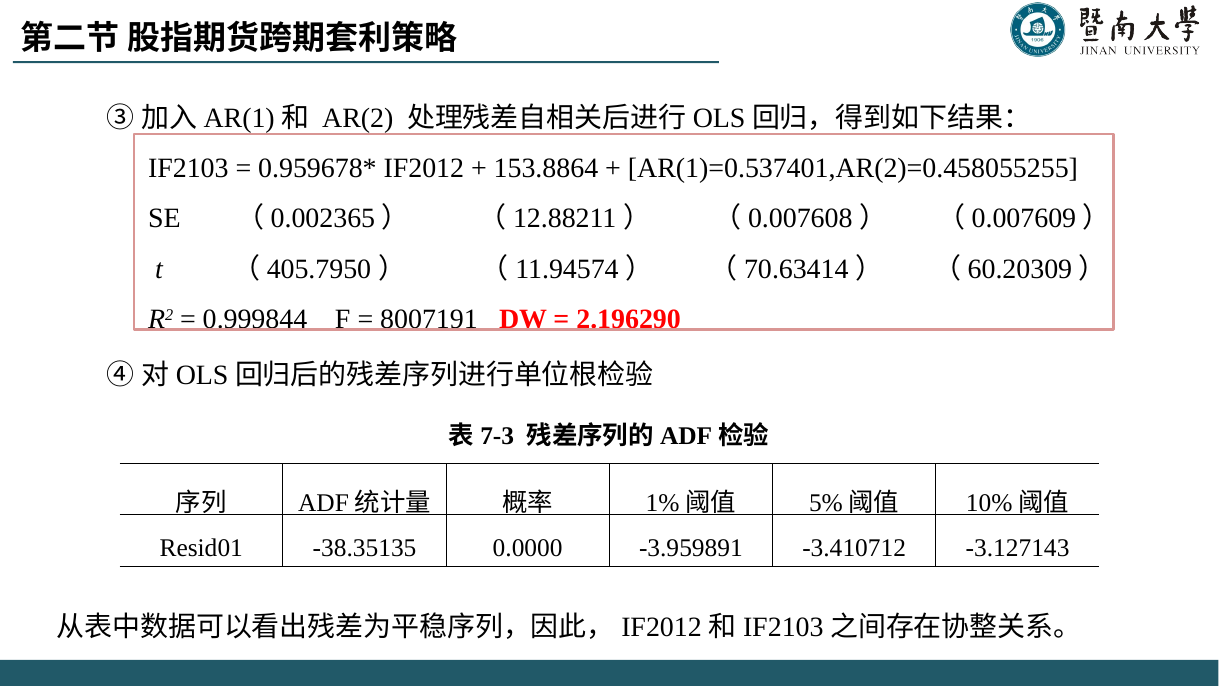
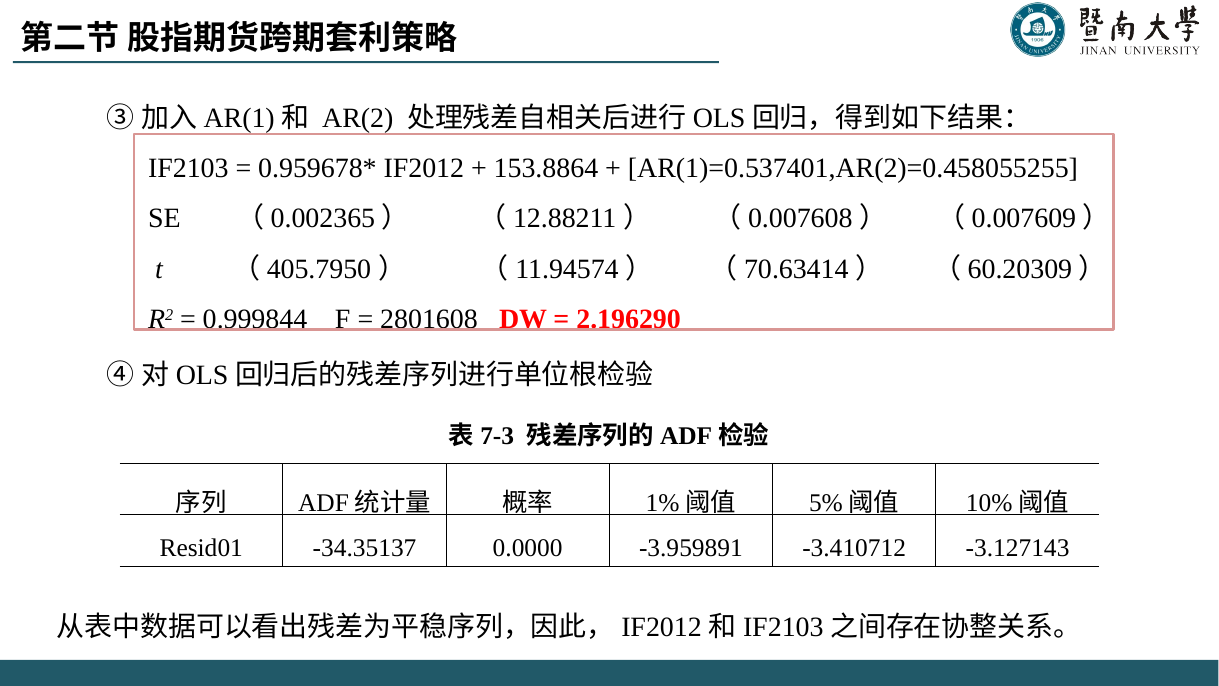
8007191: 8007191 -> 2801608
-38.35135: -38.35135 -> -34.35137
